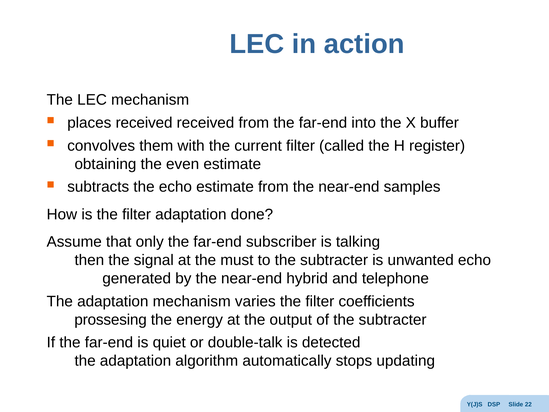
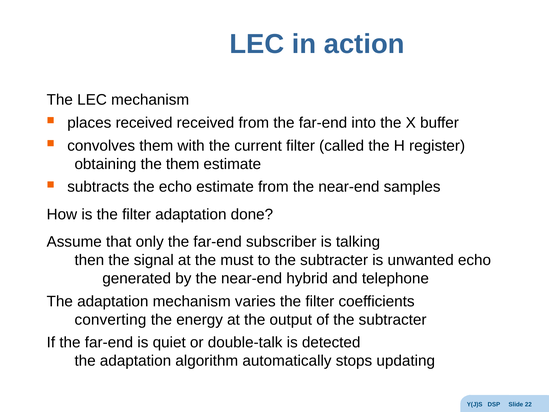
the even: even -> them
prossesing: prossesing -> converting
